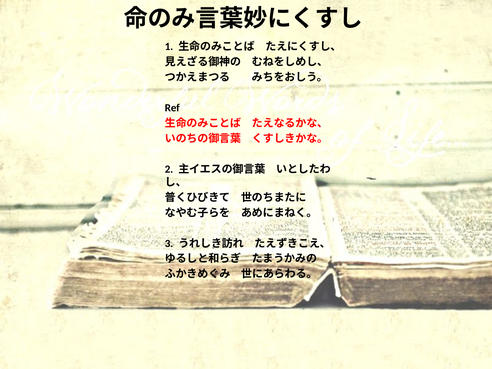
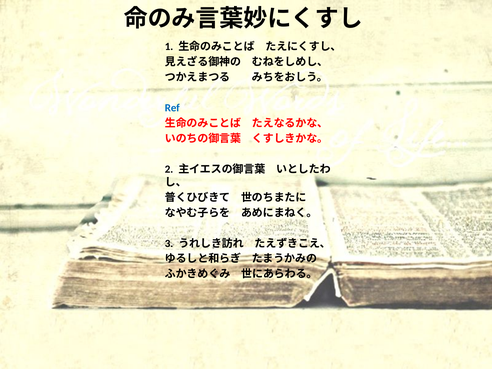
Ref colour: black -> blue
